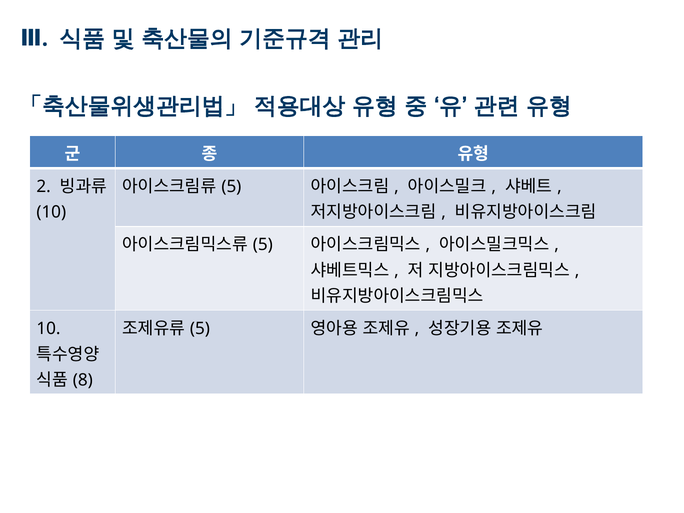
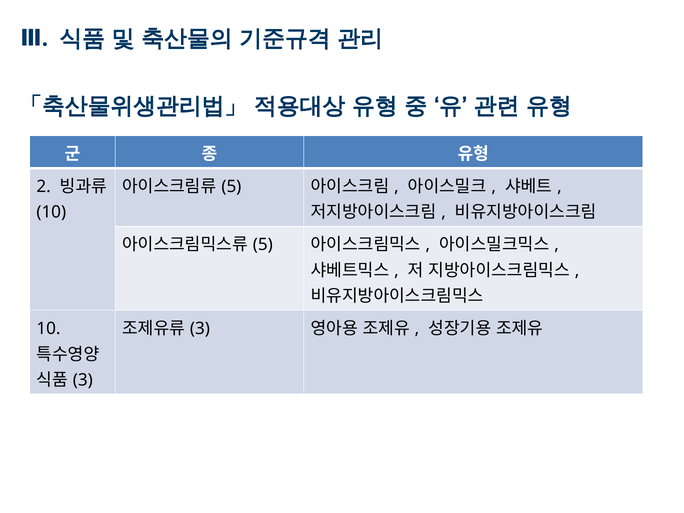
5 at (200, 329): 5 -> 3
8 at (83, 380): 8 -> 3
